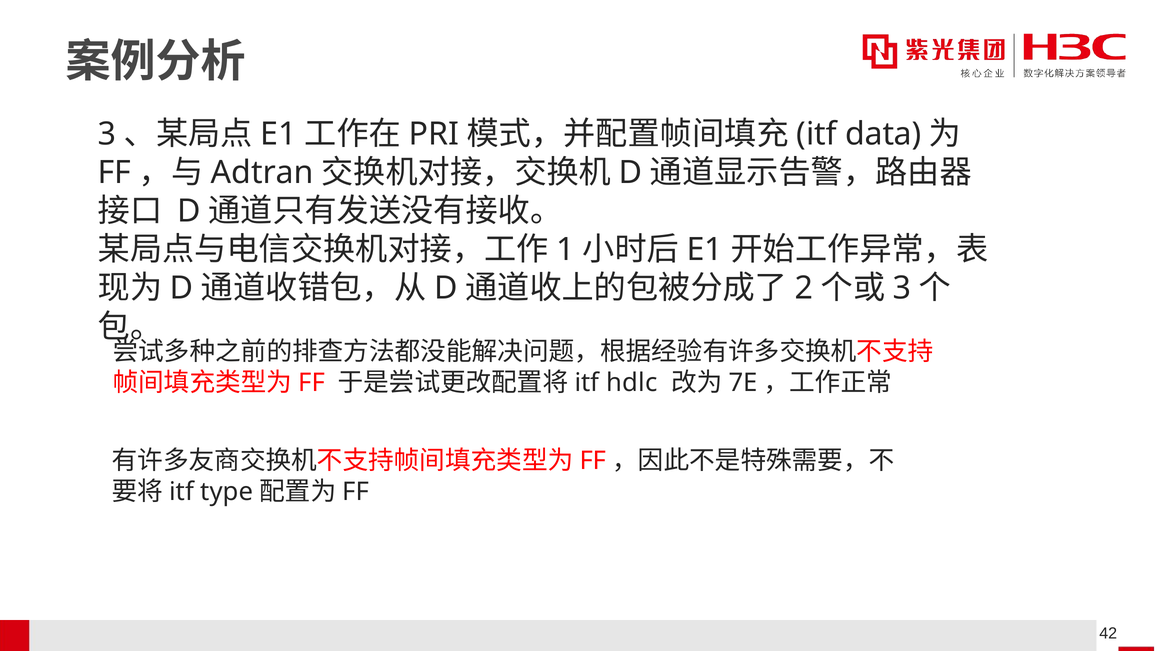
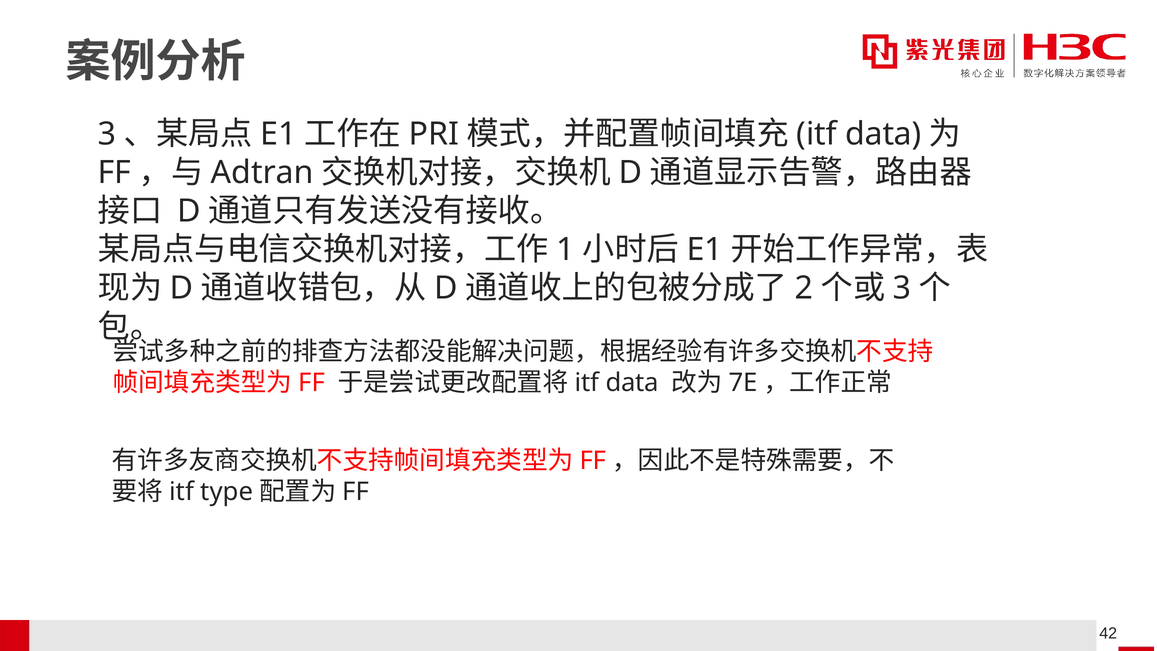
hdlc at (632, 382): hdlc -> data
